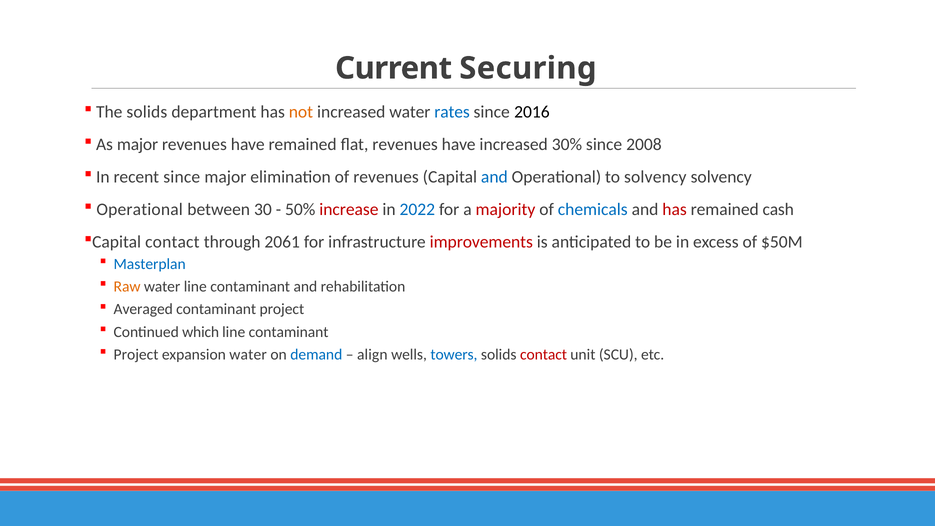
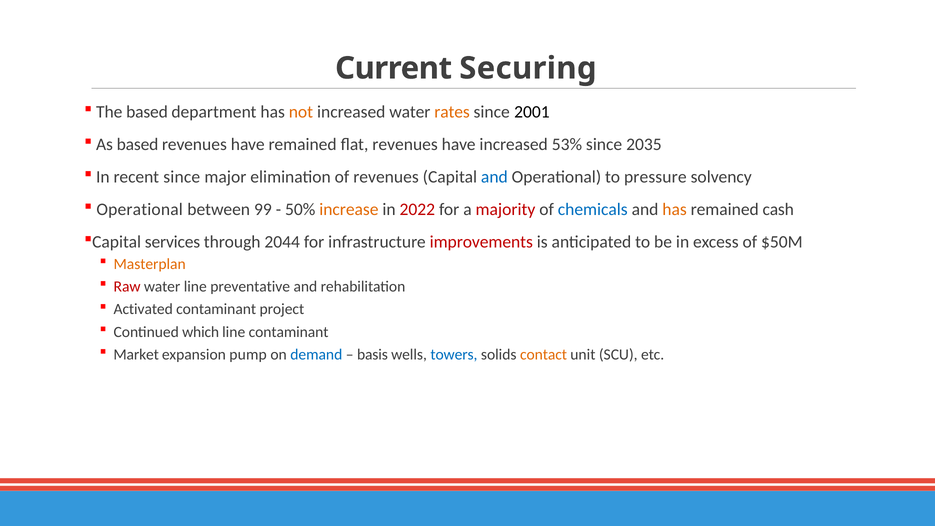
The solids: solids -> based
rates colour: blue -> orange
2016: 2016 -> 2001
As major: major -> based
30%: 30% -> 53%
2008: 2008 -> 2035
to solvency: solvency -> pressure
30: 30 -> 99
increase colour: red -> orange
2022 colour: blue -> red
has at (675, 210) colour: red -> orange
contact at (172, 242): contact -> services
2061: 2061 -> 2044
Masterplan colour: blue -> orange
Raw colour: orange -> red
water line contaminant: contaminant -> preventative
Averaged: Averaged -> Activated
Project at (136, 354): Project -> Market
expansion water: water -> pump
align: align -> basis
contact at (543, 354) colour: red -> orange
